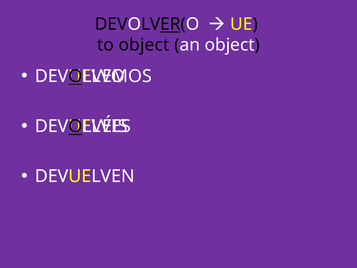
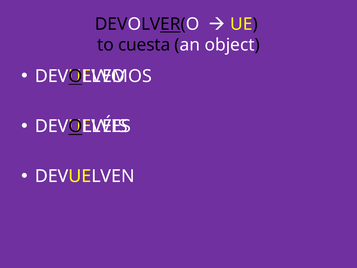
to object: object -> cuesta
